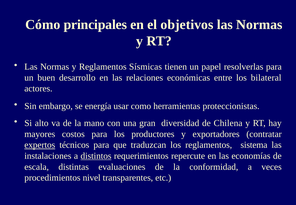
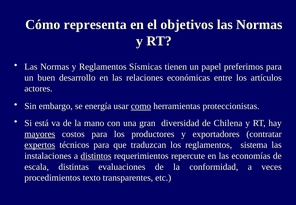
principales: principales -> representa
resolverlas: resolverlas -> preferimos
bilateral: bilateral -> artículos
como underline: none -> present
alto: alto -> está
mayores underline: none -> present
nivel: nivel -> texto
